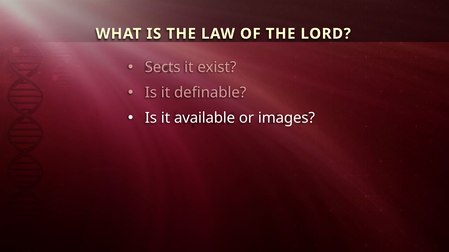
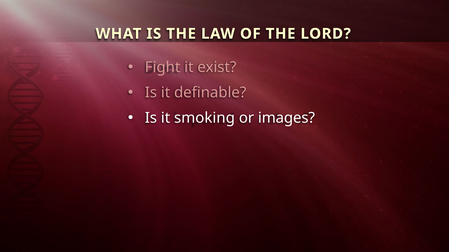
Sects: Sects -> Fight
available: available -> smoking
